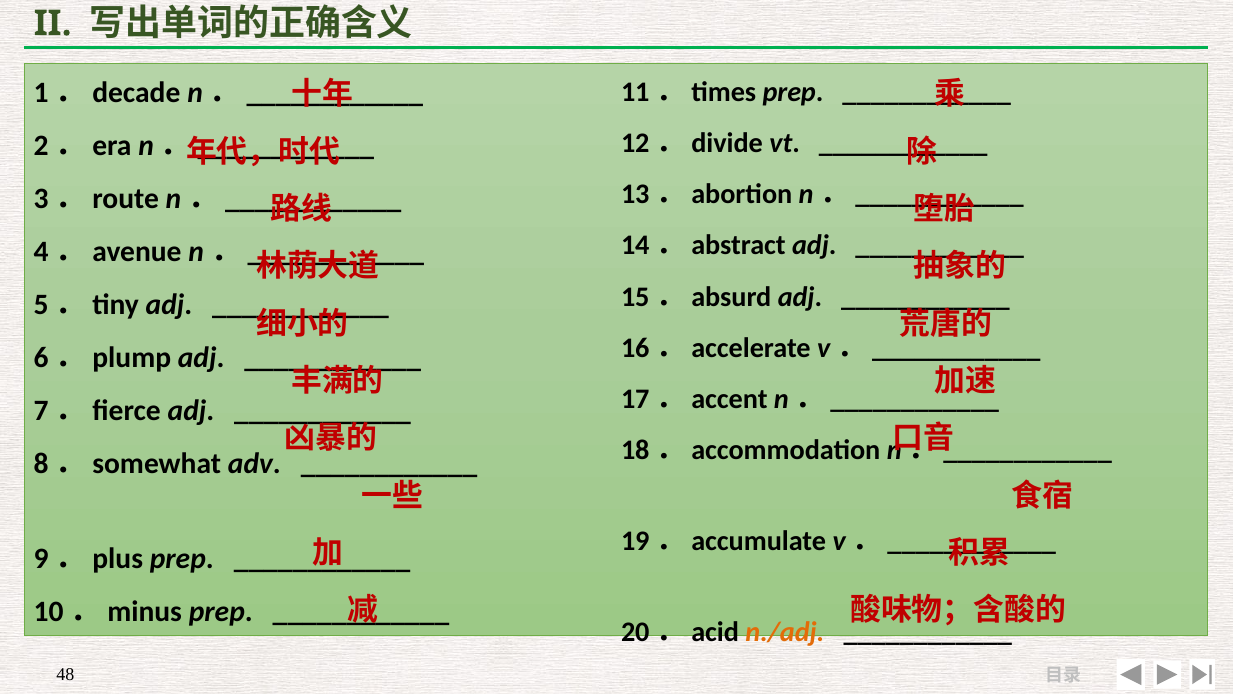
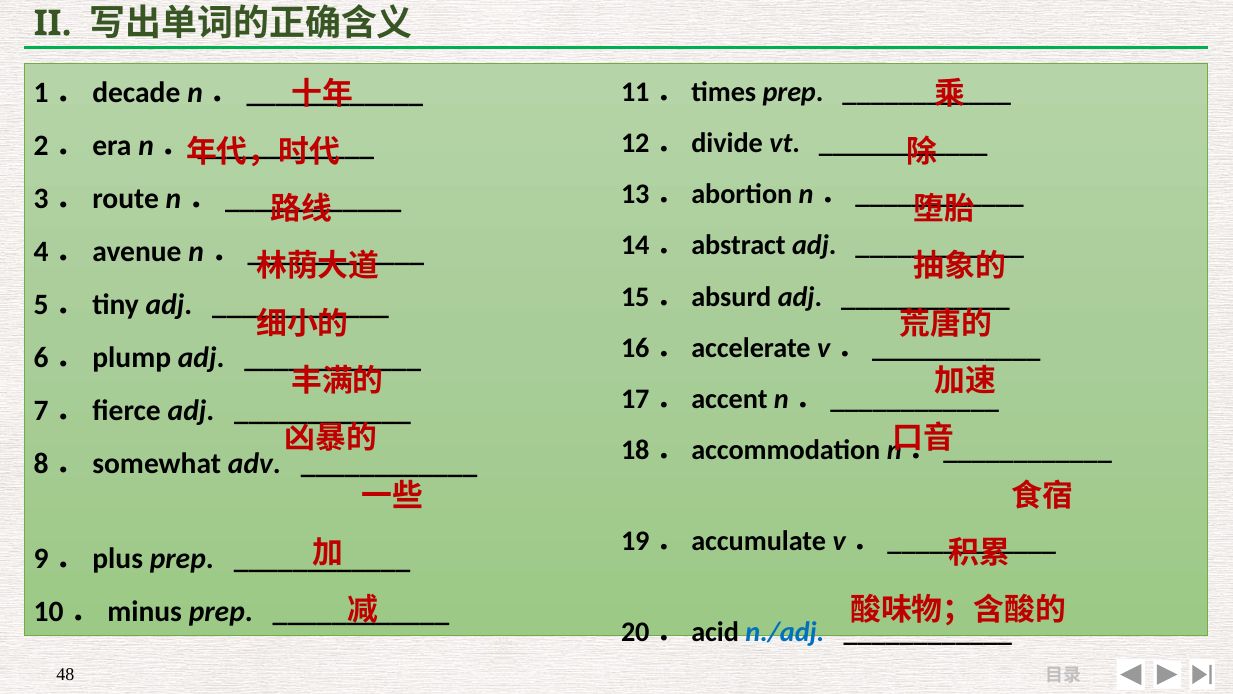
n./adj colour: orange -> blue
